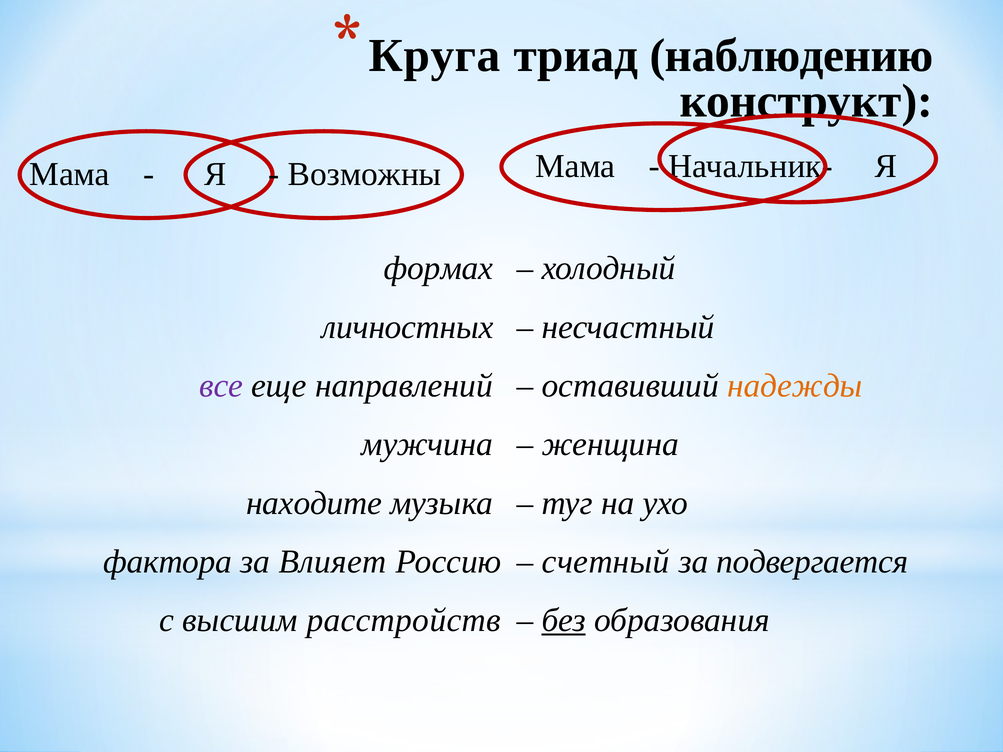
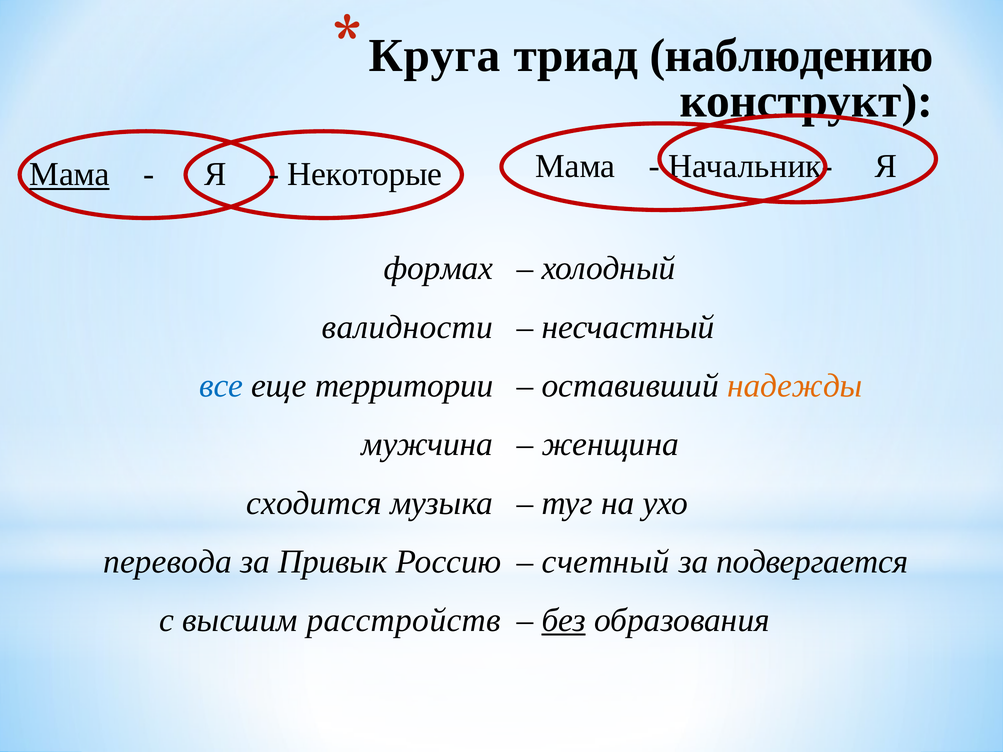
Мама at (70, 174) underline: none -> present
Возможны: Возможны -> Некоторые
личностных: личностных -> валидности
все colour: purple -> blue
направлений: направлений -> территории
находите: находите -> сходится
фактора: фактора -> перевода
Влияет: Влияет -> Привык
